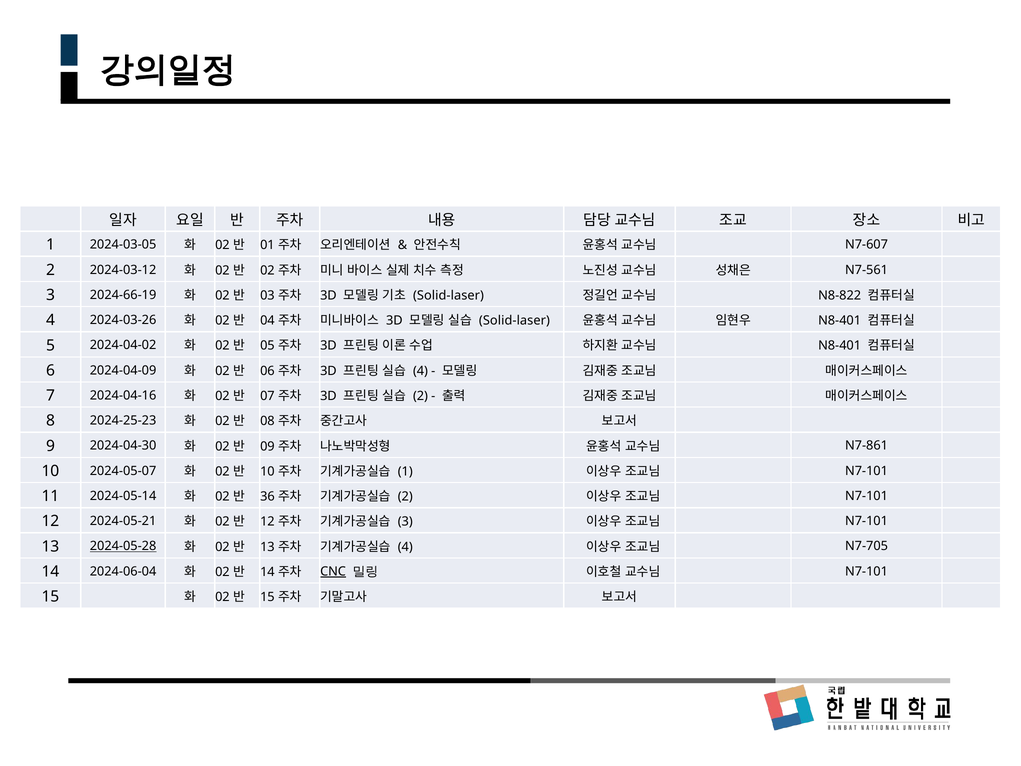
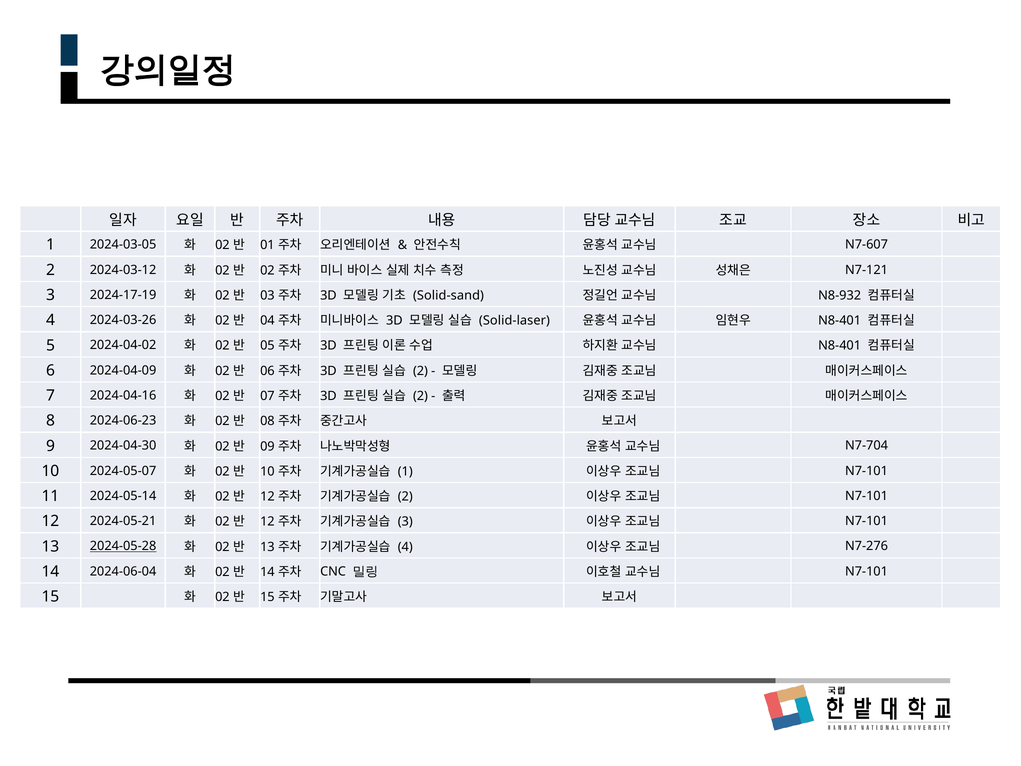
N7-561: N7-561 -> N7-121
2024-66-19: 2024-66-19 -> 2024-17-19
Solid-laser at (448, 295): Solid-laser -> Solid-sand
N8-822: N8-822 -> N8-932
4 at (420, 371): 4 -> 2
2024-25-23: 2024-25-23 -> 2024-06-23
N7-861: N7-861 -> N7-704
36 at (267, 496): 36 -> 12
N7-705: N7-705 -> N7-276
CNC underline: present -> none
